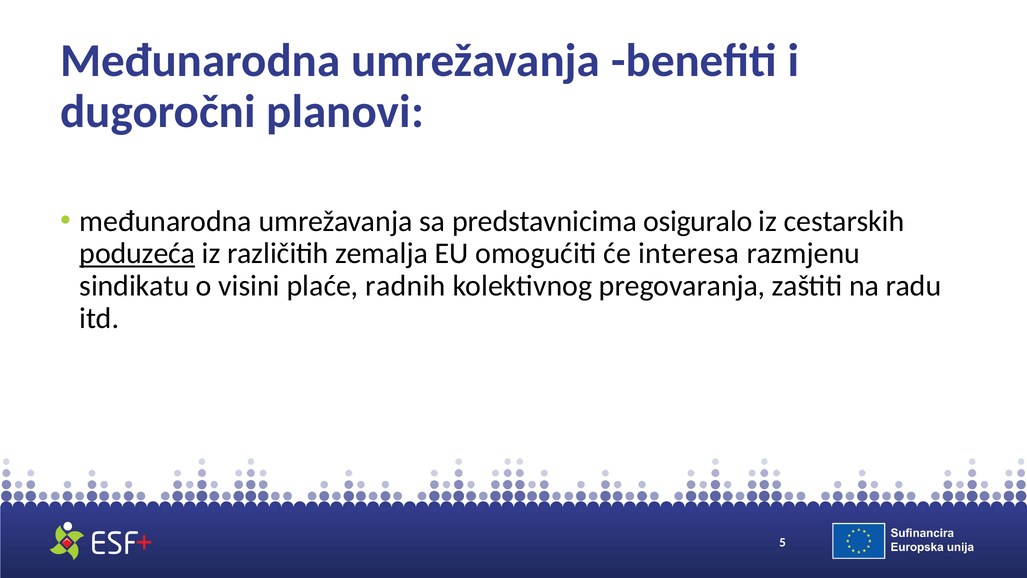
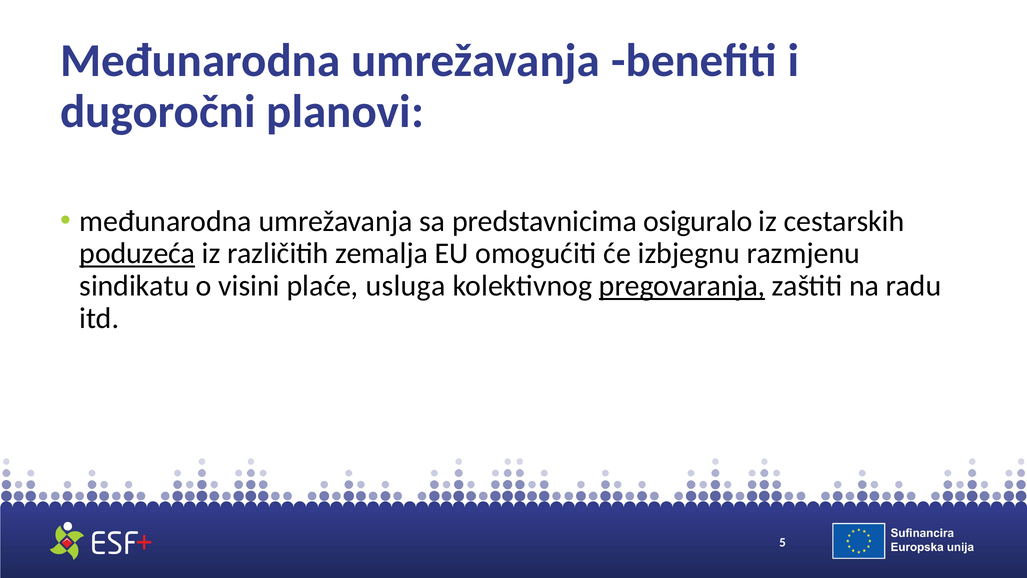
interesa: interesa -> izbjegnu
radnih: radnih -> usluga
pregovaranja underline: none -> present
